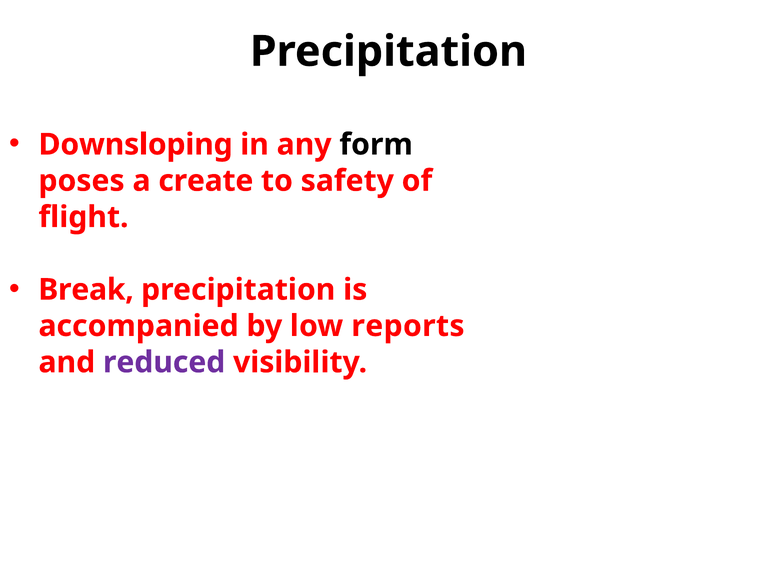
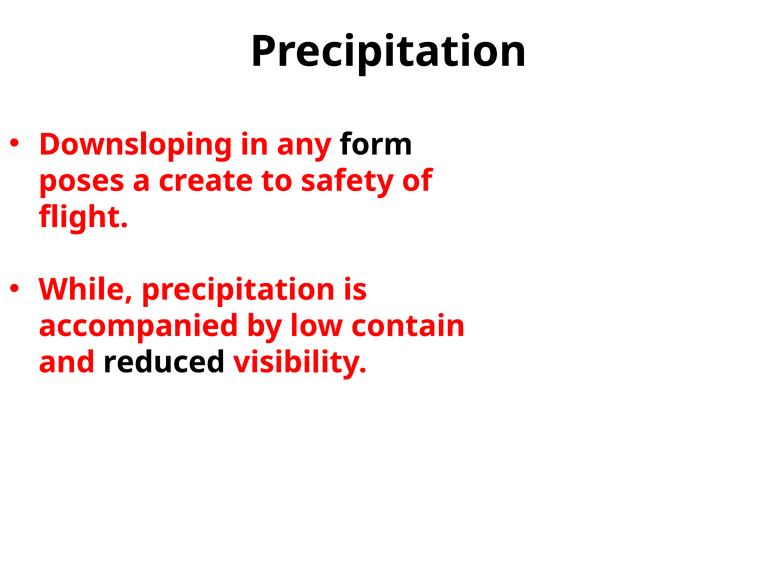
Break: Break -> While
reports: reports -> contain
reduced colour: purple -> black
